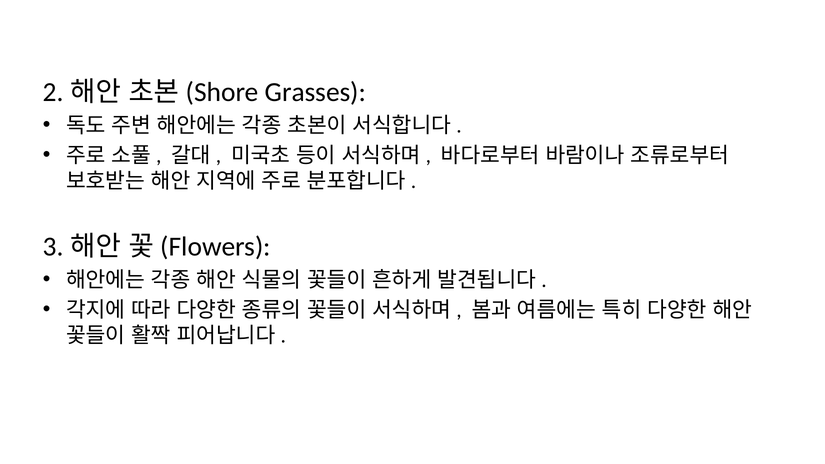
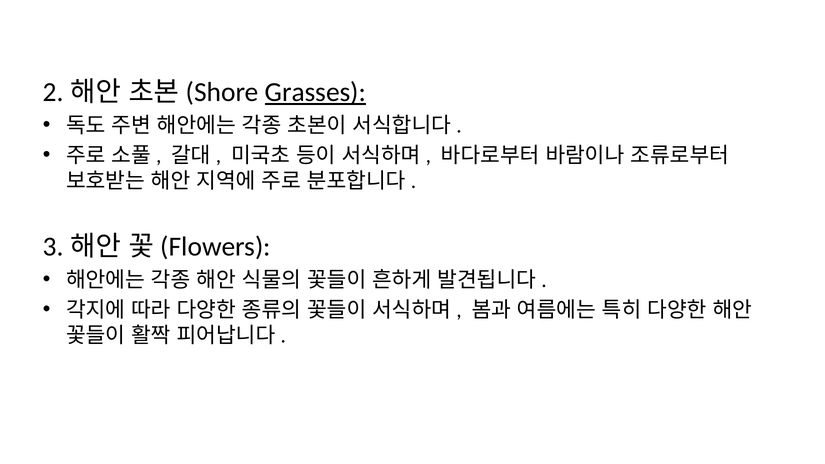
Grasses underline: none -> present
